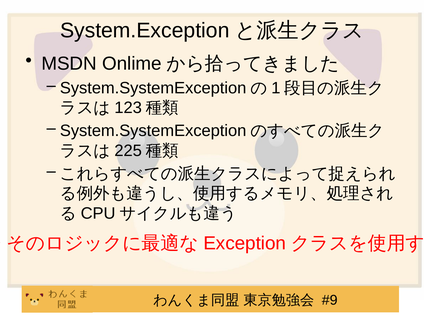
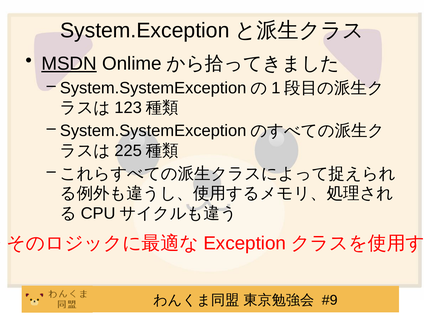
MSDN underline: none -> present
